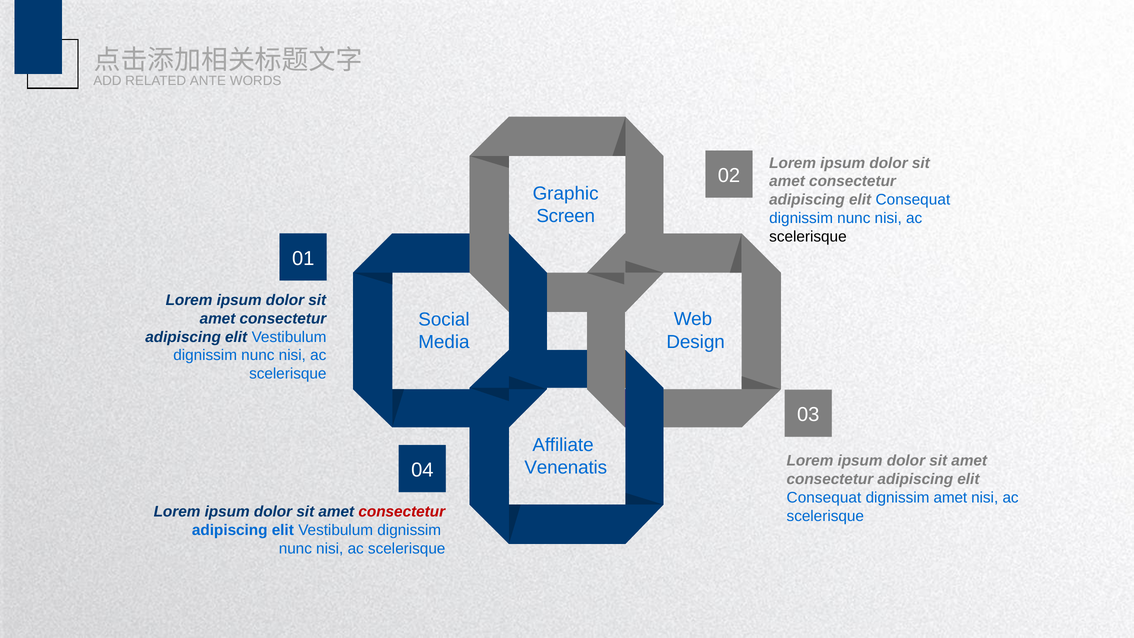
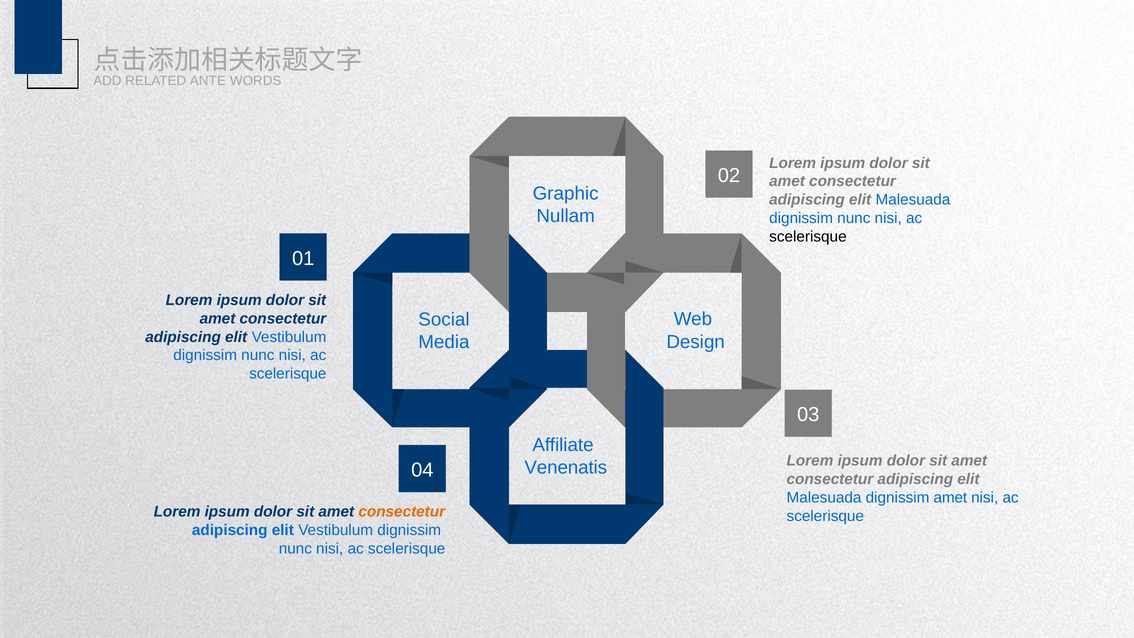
Consequat at (913, 200): Consequat -> Malesuada
Screen: Screen -> Nullam
Consequat at (824, 498): Consequat -> Malesuada
consectetur at (402, 512) colour: red -> orange
